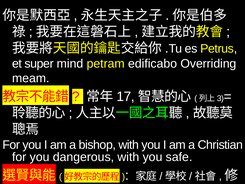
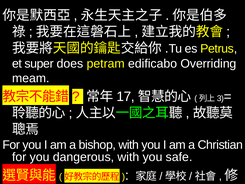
mind: mind -> does
